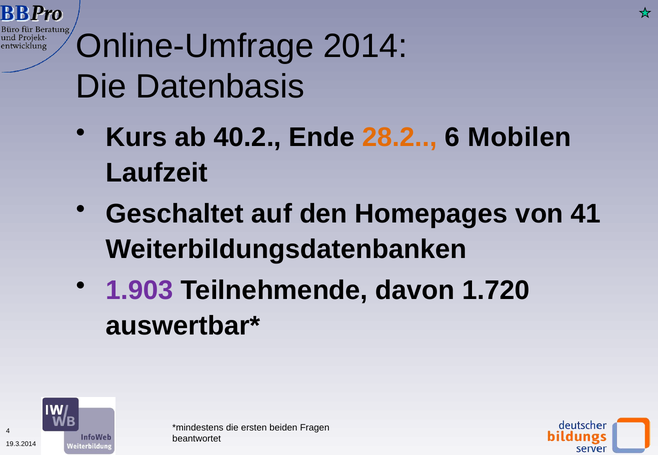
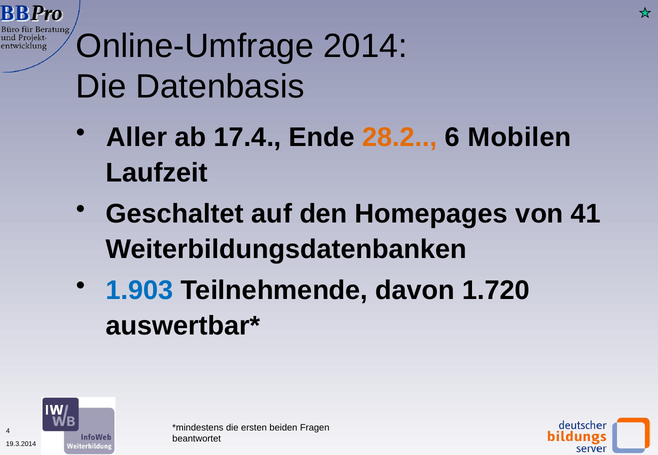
Kurs: Kurs -> Aller
40.2: 40.2 -> 17.4
1.903 colour: purple -> blue
